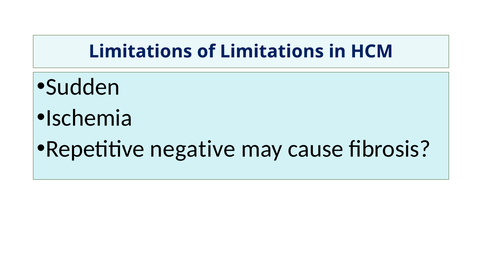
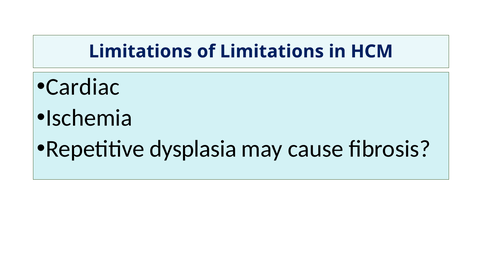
Sudden: Sudden -> Cardiac
negative: negative -> dysplasia
